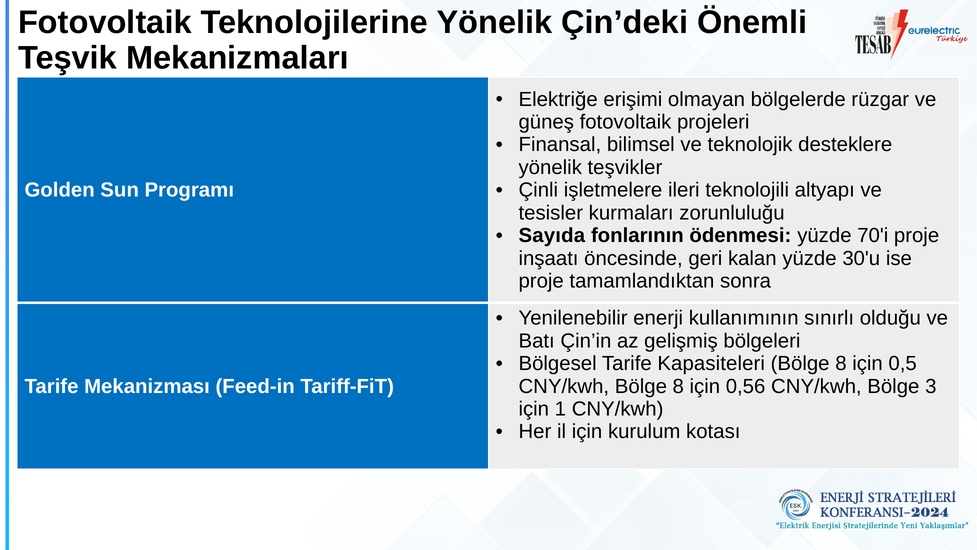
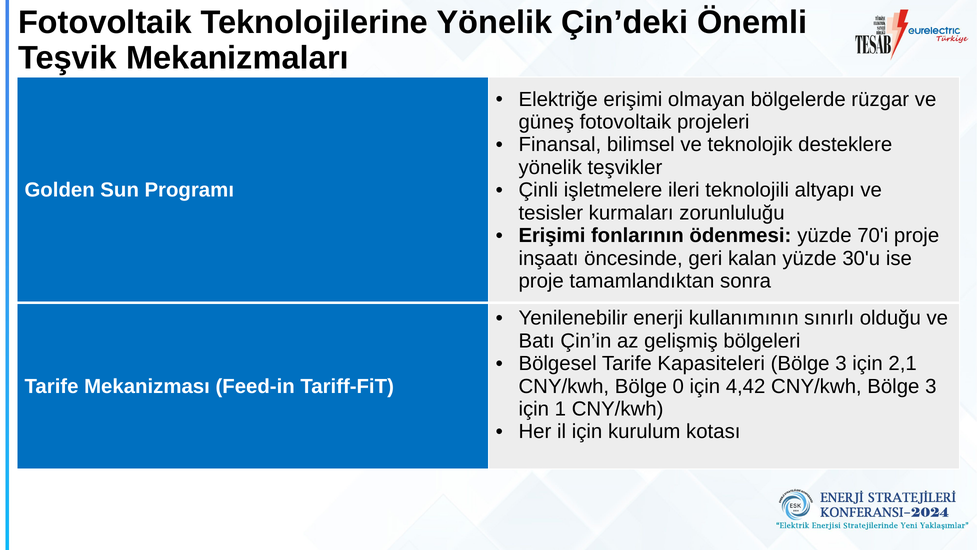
Sayıda at (552, 235): Sayıda -> Erişimi
8 at (841, 363): 8 -> 3
0,5: 0,5 -> 2,1
CNY/kwh Bölge 8: 8 -> 0
0,56: 0,56 -> 4,42
